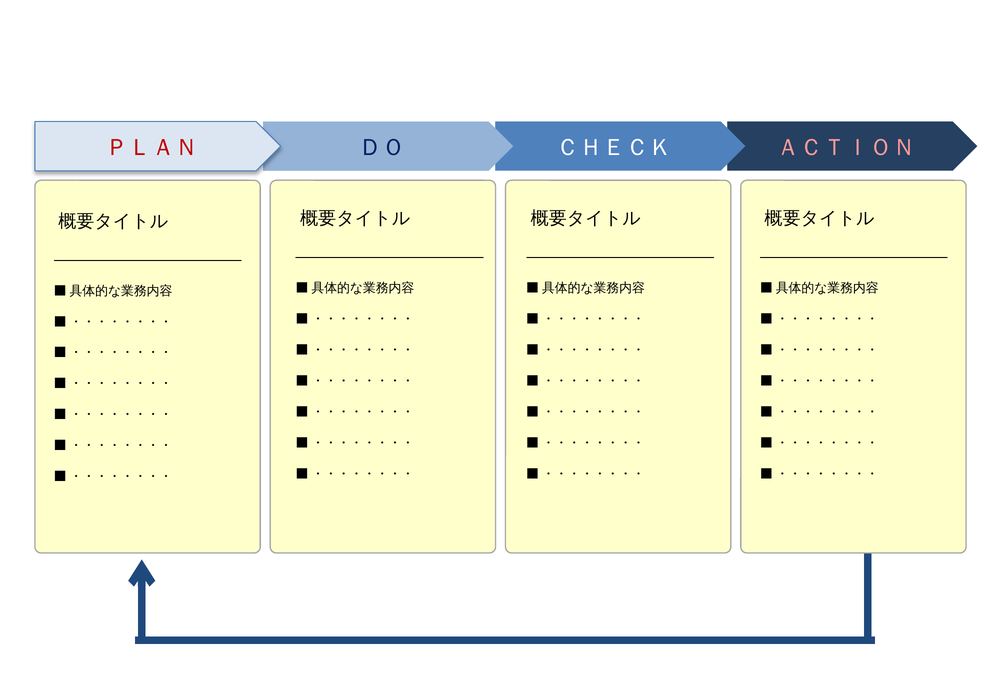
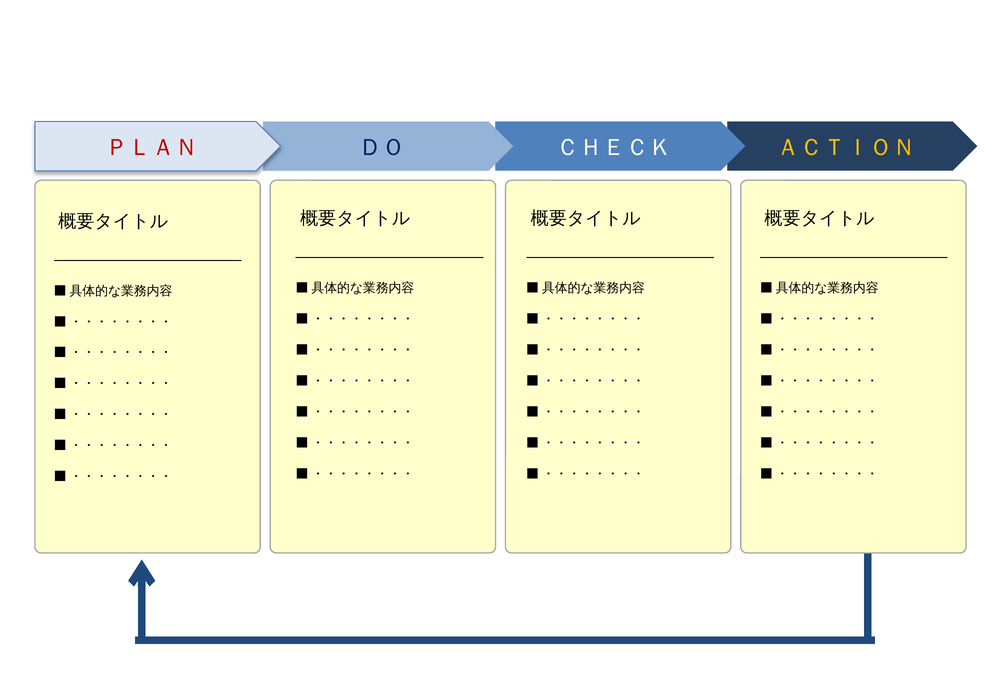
ＡＣＴＩＯＮ colour: pink -> yellow
